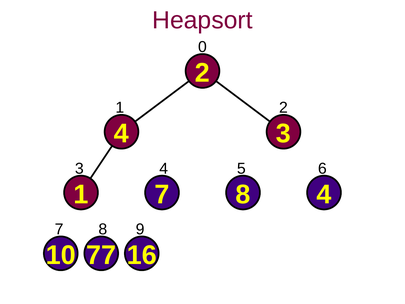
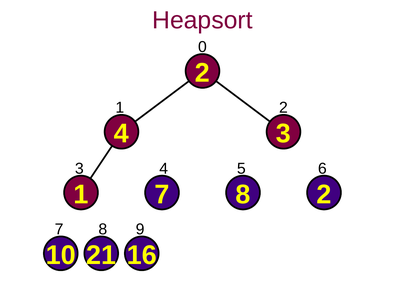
8 4: 4 -> 2
77: 77 -> 21
